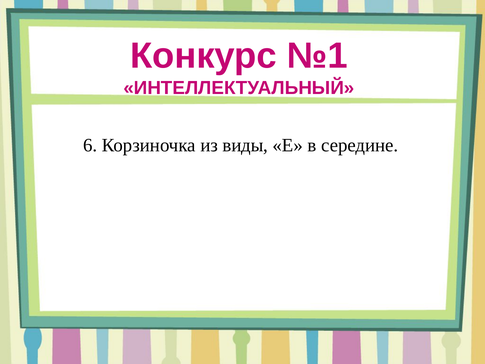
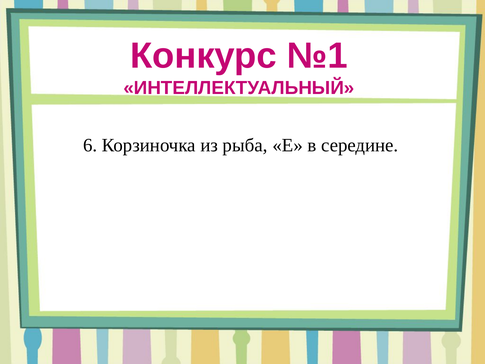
виды: виды -> рыба
